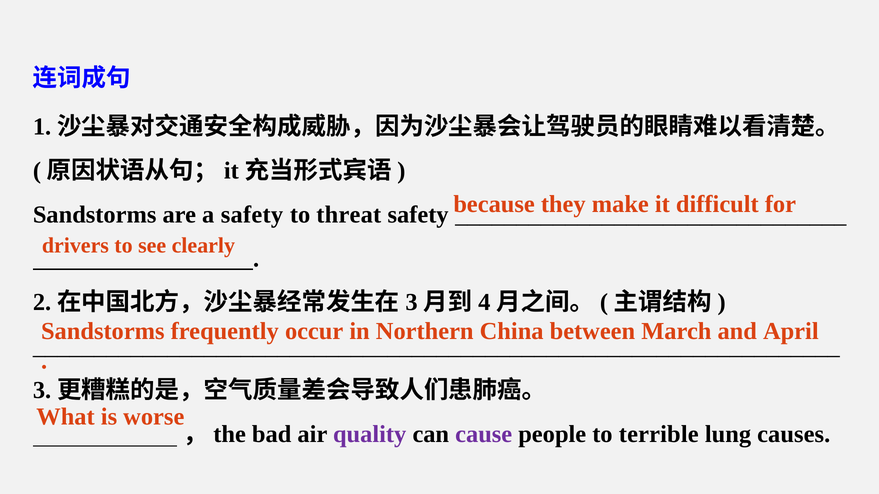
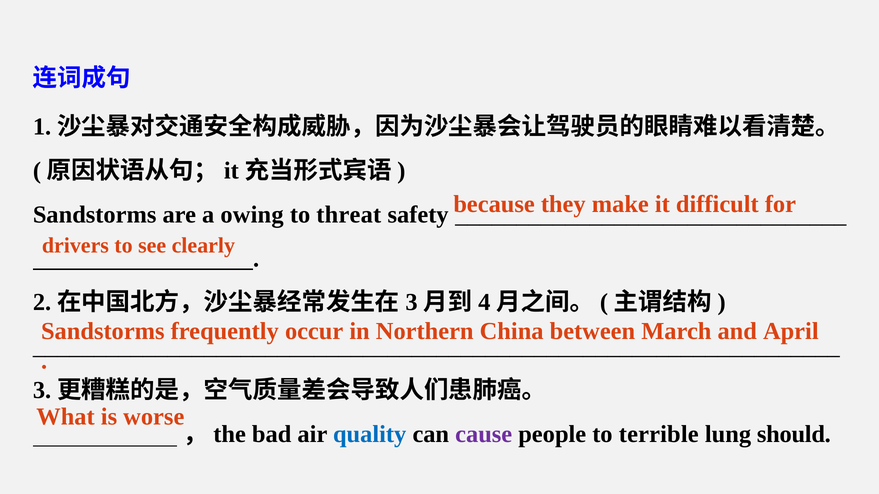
a safety: safety -> owing
quality colour: purple -> blue
causes: causes -> should
